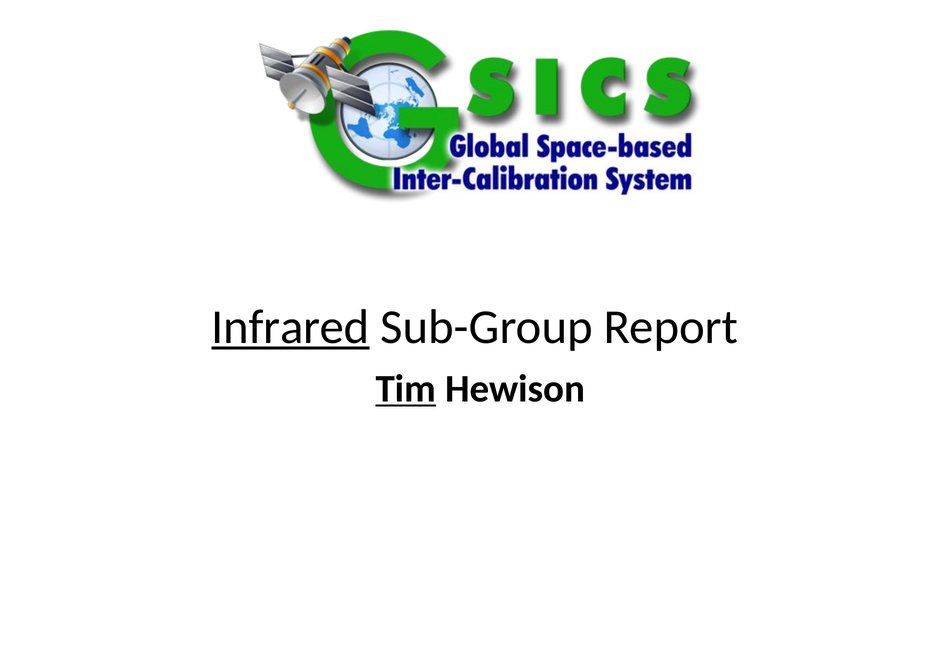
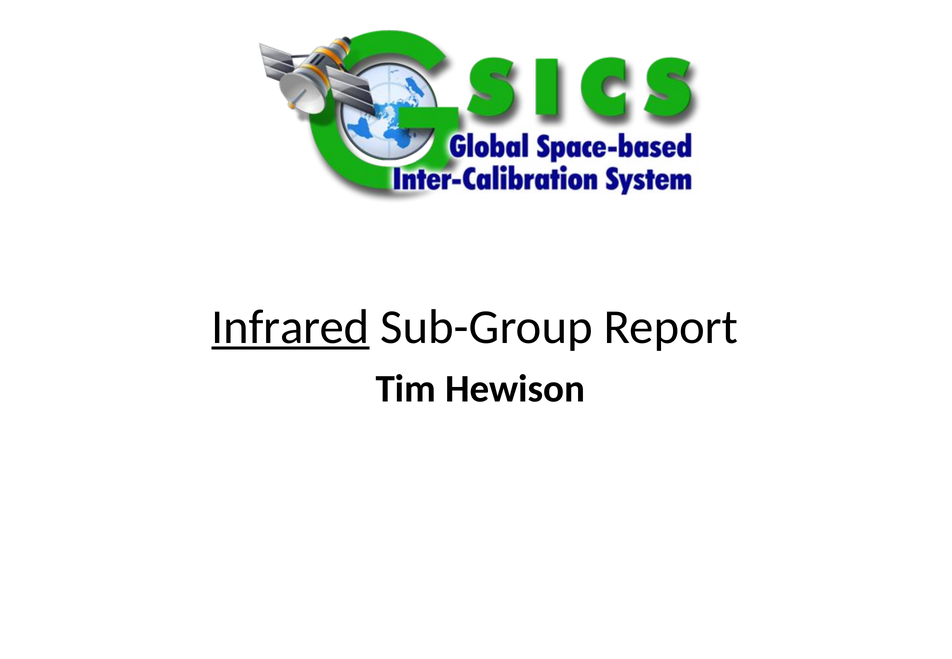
Tim underline: present -> none
